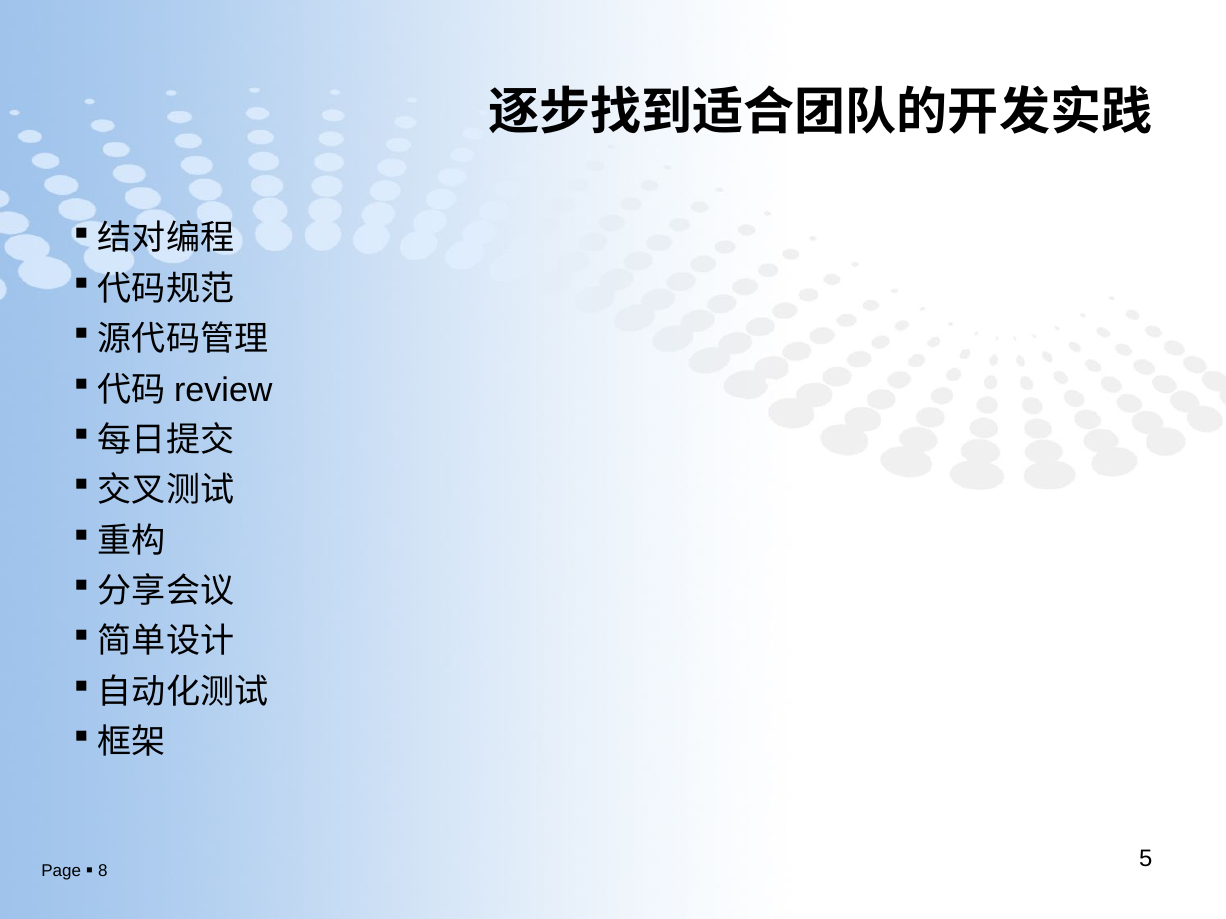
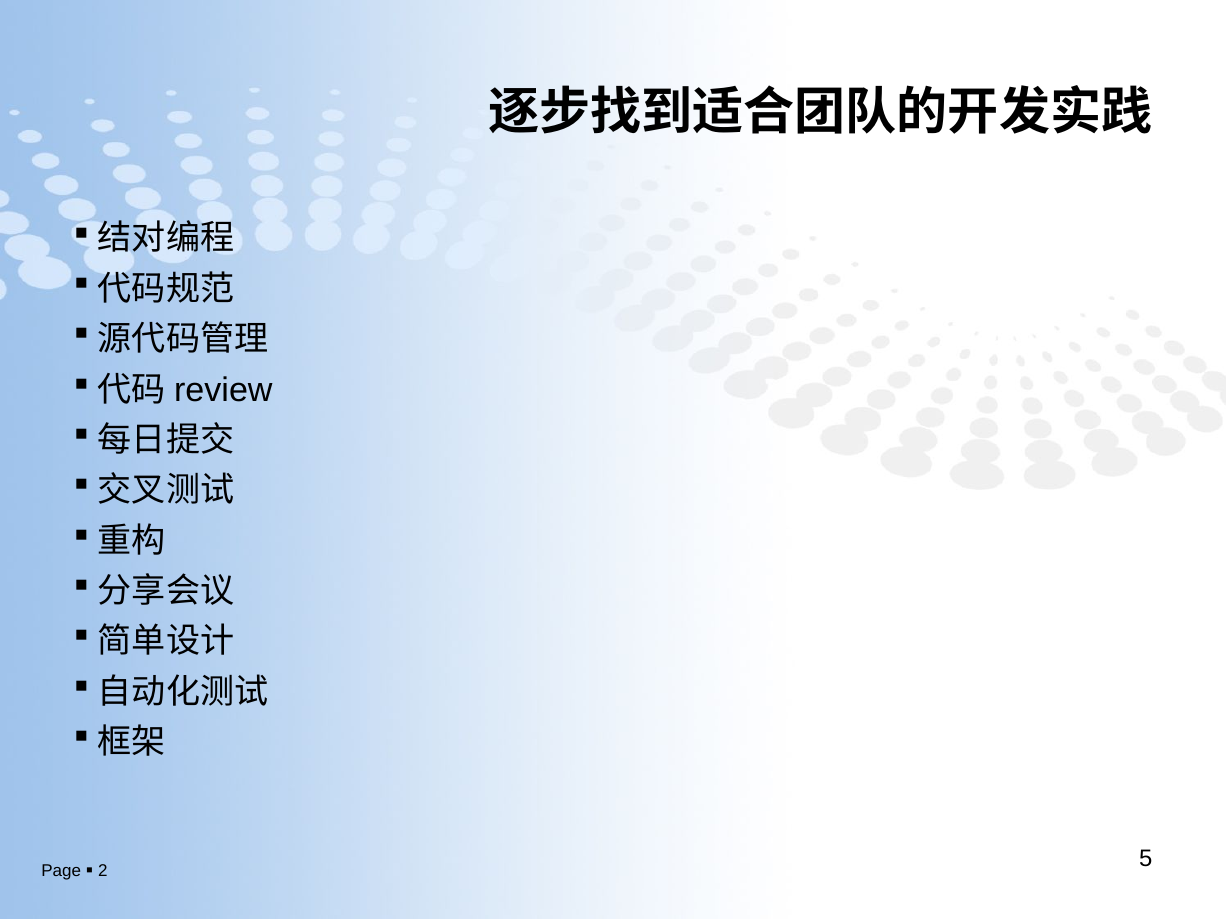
8: 8 -> 2
